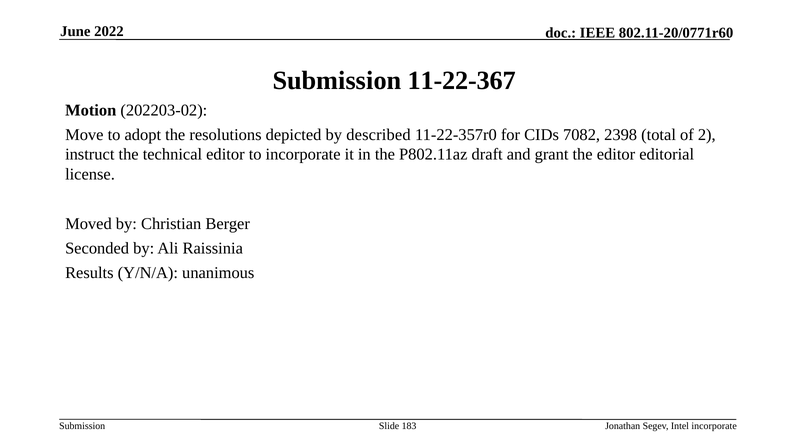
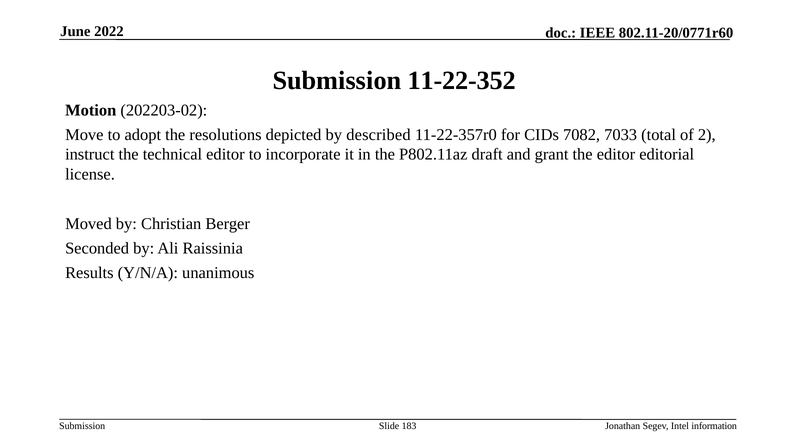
11-22-367: 11-22-367 -> 11-22-352
2398: 2398 -> 7033
Intel incorporate: incorporate -> information
